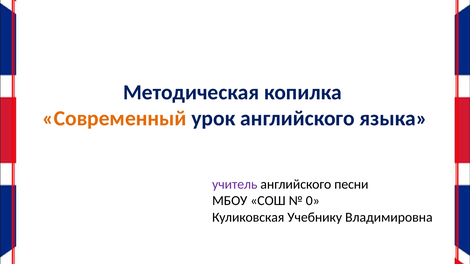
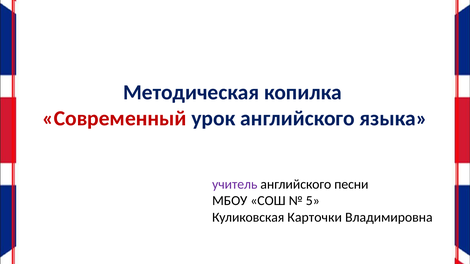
Современный colour: orange -> red
0: 0 -> 5
Учебнику: Учебнику -> Карточки
